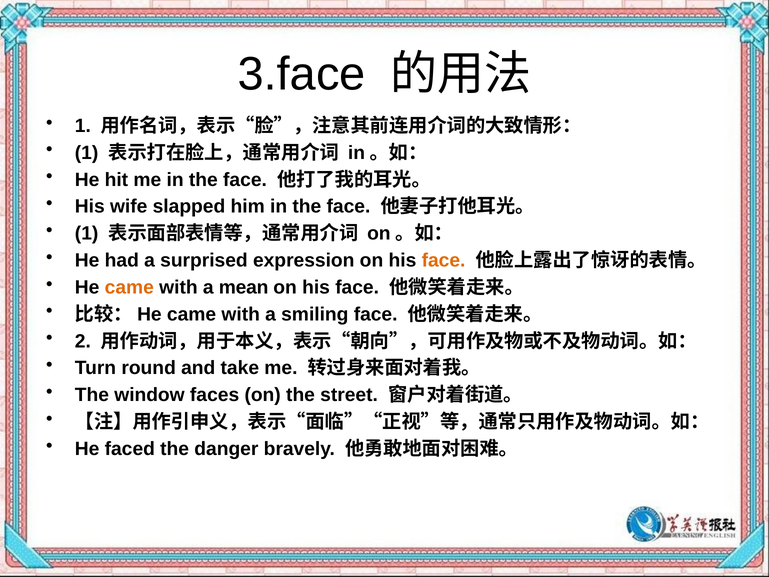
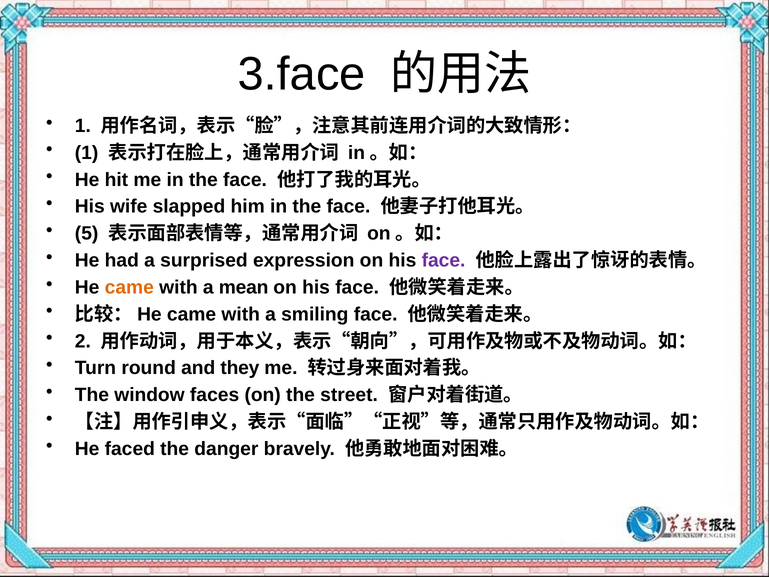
1 at (87, 233): 1 -> 5
face at (444, 260) colour: orange -> purple
take: take -> they
